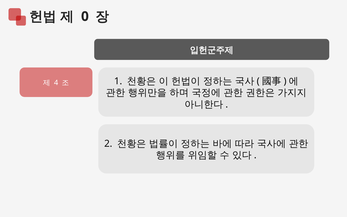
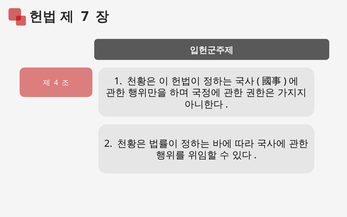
0: 0 -> 7
